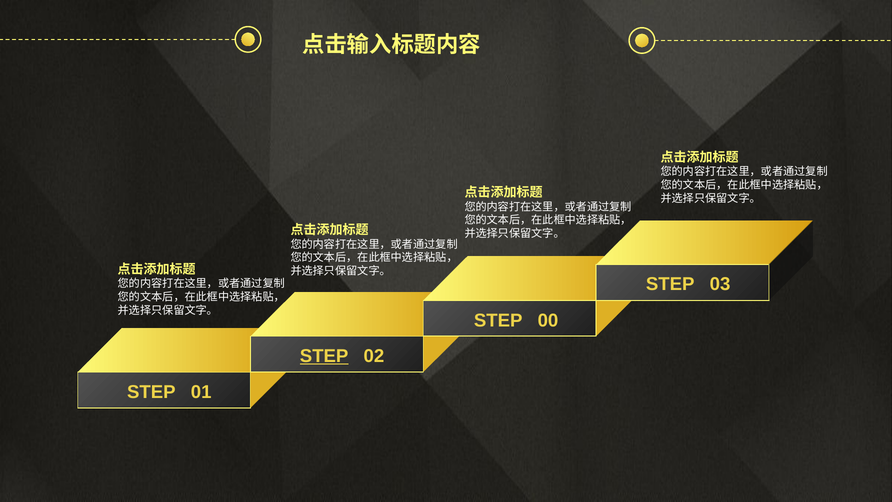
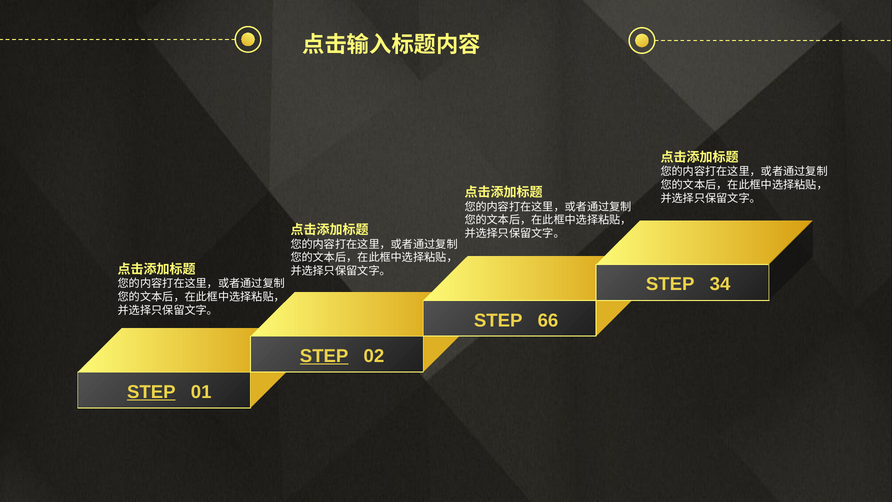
03: 03 -> 34
00: 00 -> 66
STEP at (151, 392) underline: none -> present
